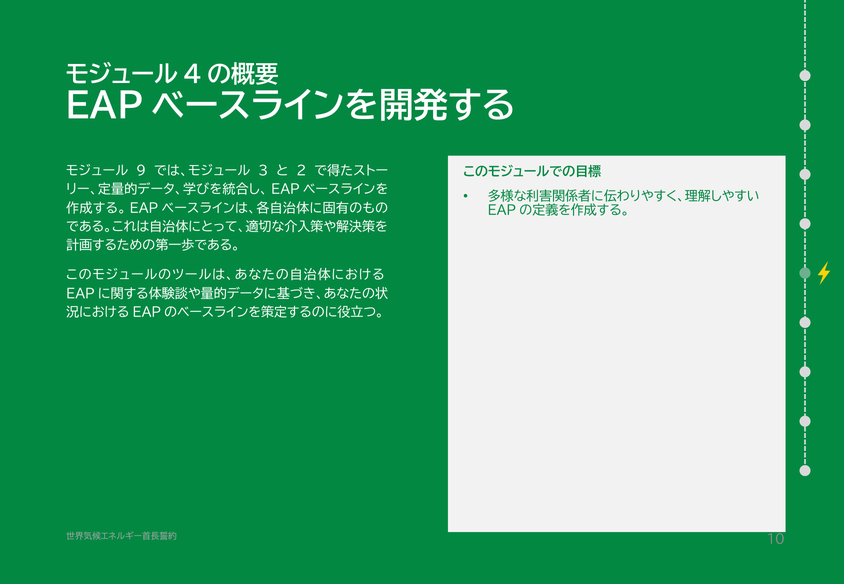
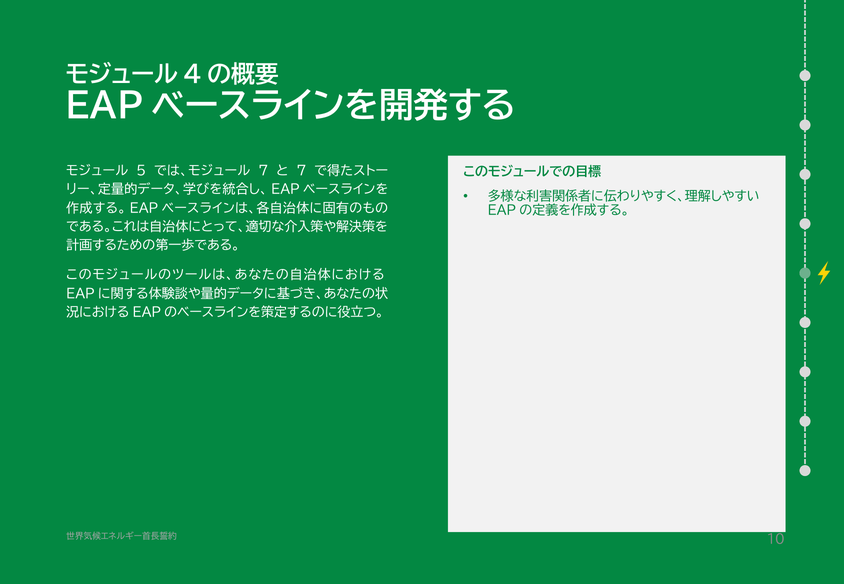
9: 9 -> 5
3 at (263, 171): 3 -> 7
2 at (301, 171): 2 -> 7
